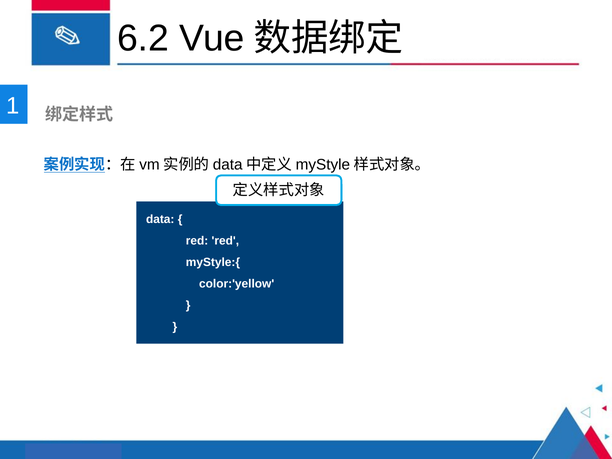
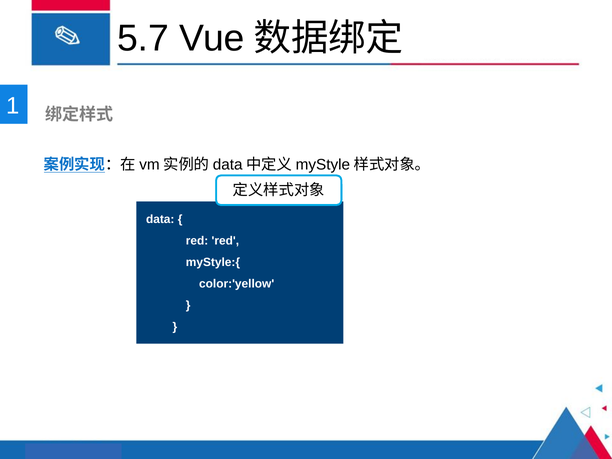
6.2: 6.2 -> 5.7
